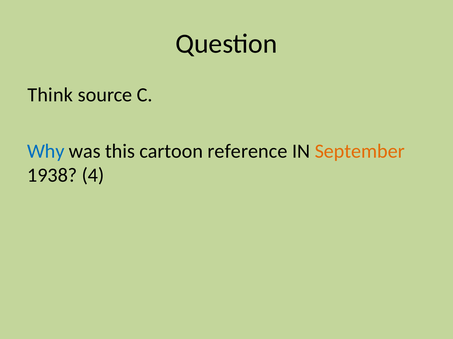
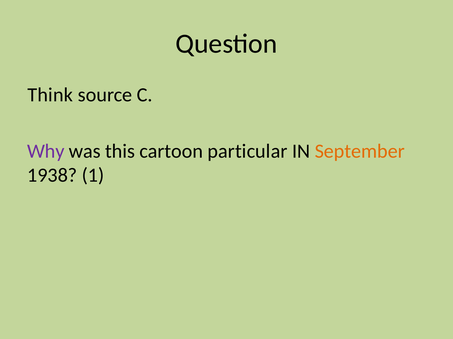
Why colour: blue -> purple
reference: reference -> particular
4: 4 -> 1
